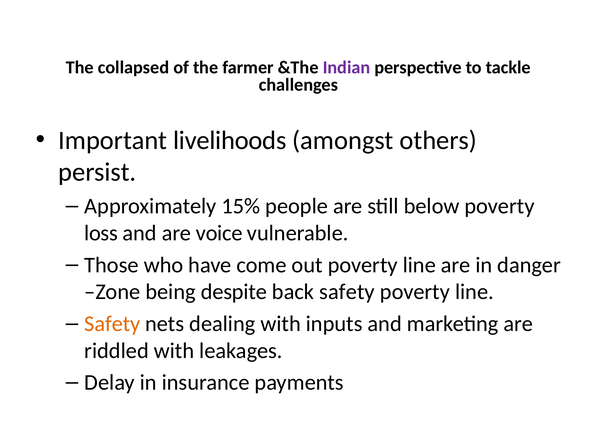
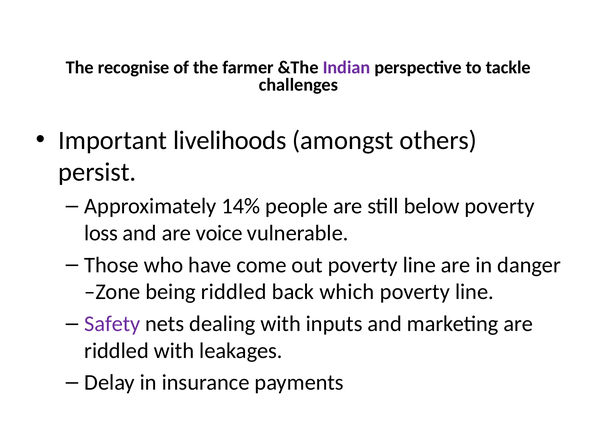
collapsed: collapsed -> recognise
15%: 15% -> 14%
being despite: despite -> riddled
back safety: safety -> which
Safety at (112, 324) colour: orange -> purple
